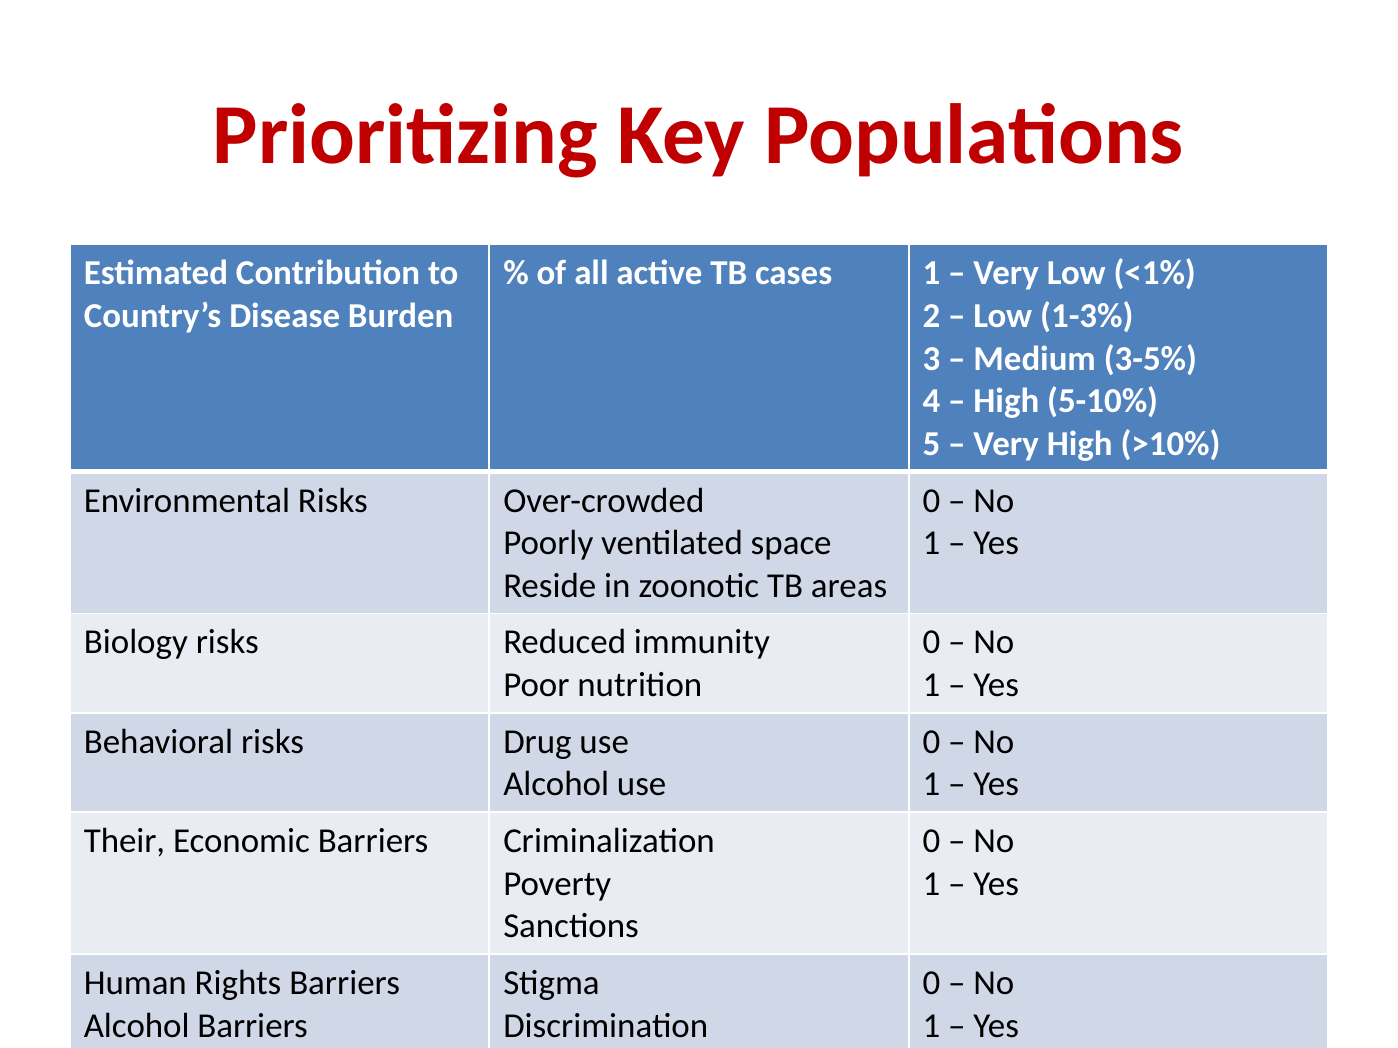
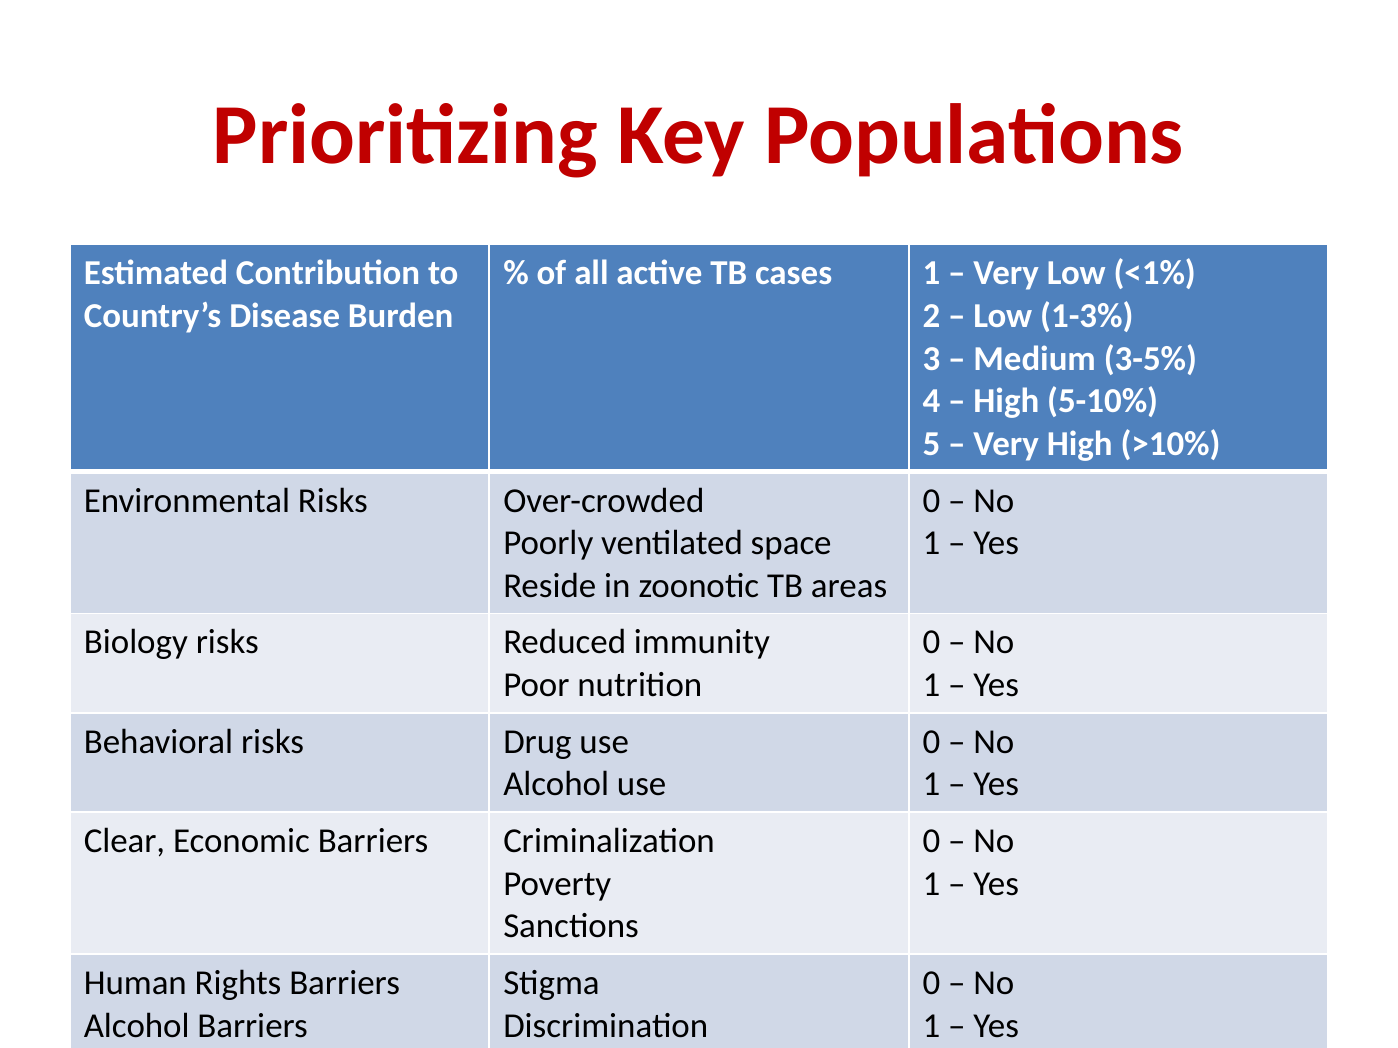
Their: Their -> Clear
